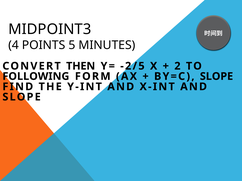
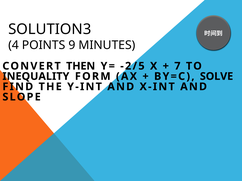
MIDPOINT3: MIDPOINT3 -> SOLUTION3
POINTS 5: 5 -> 9
2 at (177, 66): 2 -> 7
FOLLOWING: FOLLOWING -> INEQUALITY
BY=C SLOPE: SLOPE -> SOLVE
